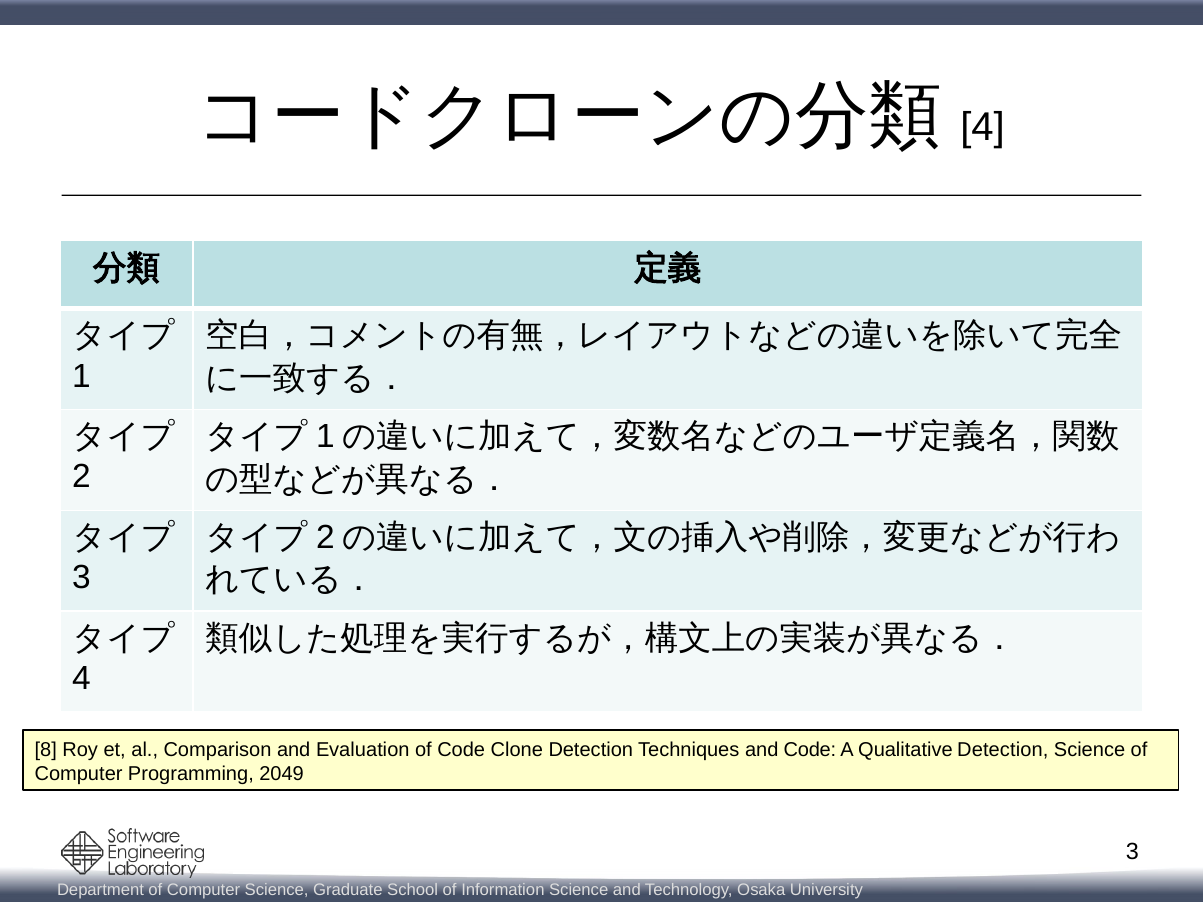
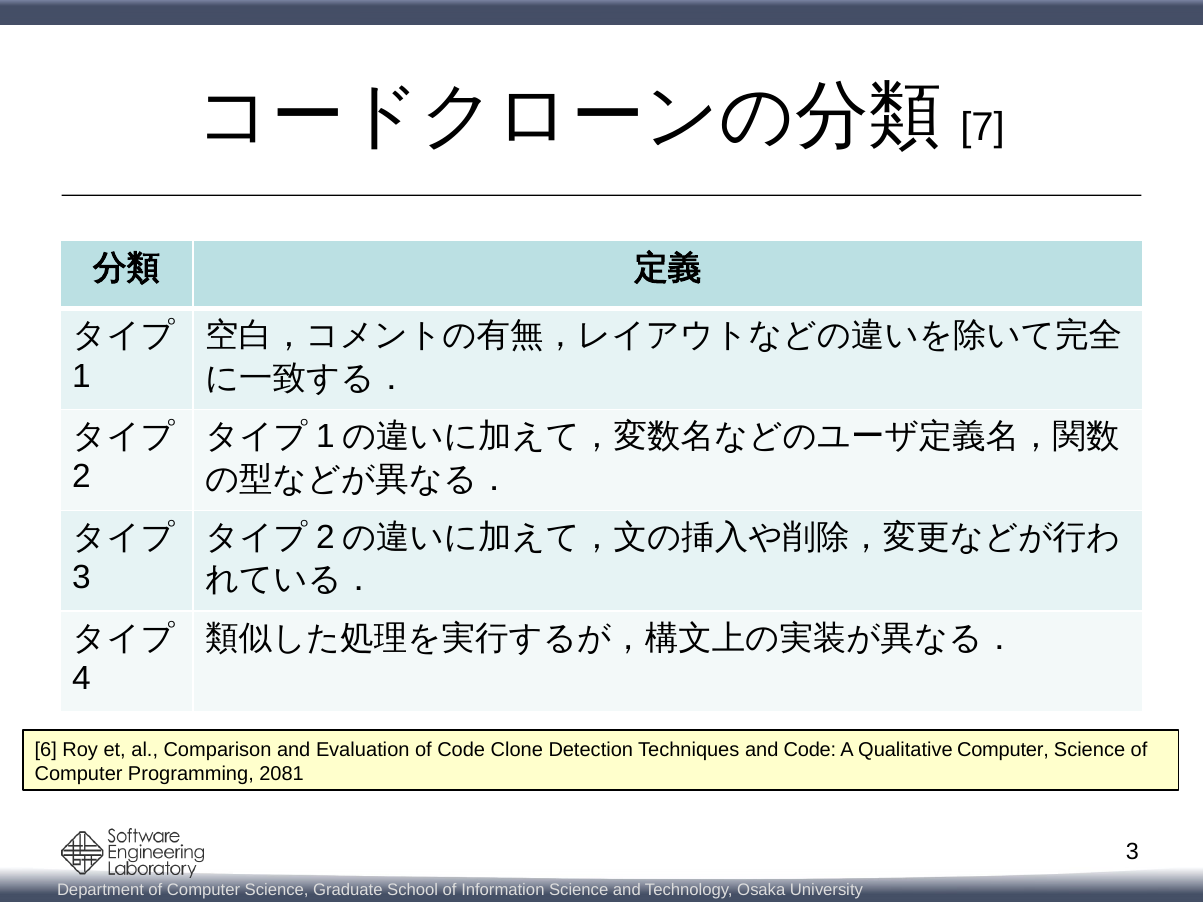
4 at (983, 127): 4 -> 7
8: 8 -> 6
Qualitative Detection: Detection -> Computer
2049: 2049 -> 2081
